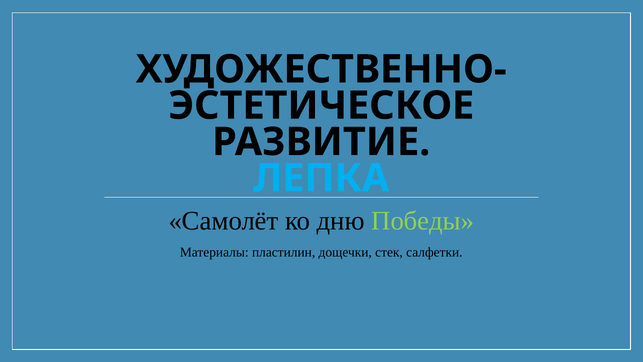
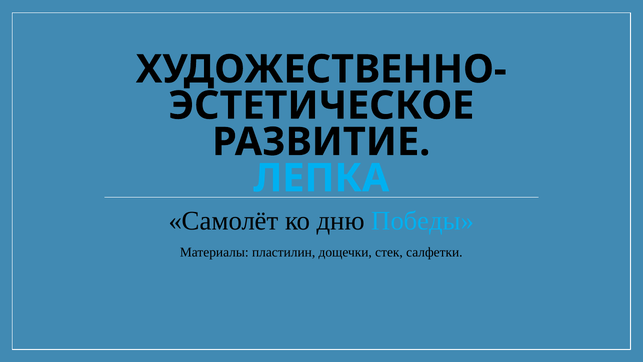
Победы colour: light green -> light blue
